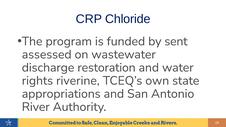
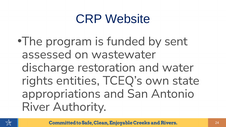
Chloride: Chloride -> Website
riverine: riverine -> entities
